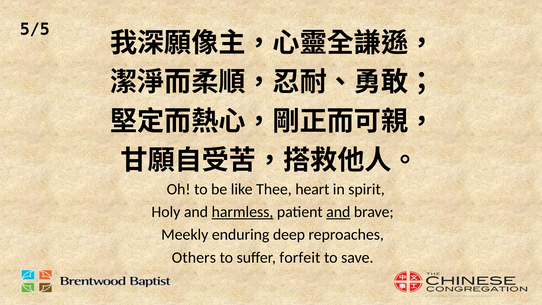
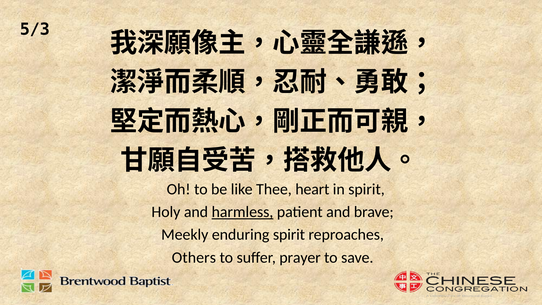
5/5: 5/5 -> 5/3
and at (338, 212) underline: present -> none
enduring deep: deep -> spirit
forfeit: forfeit -> prayer
